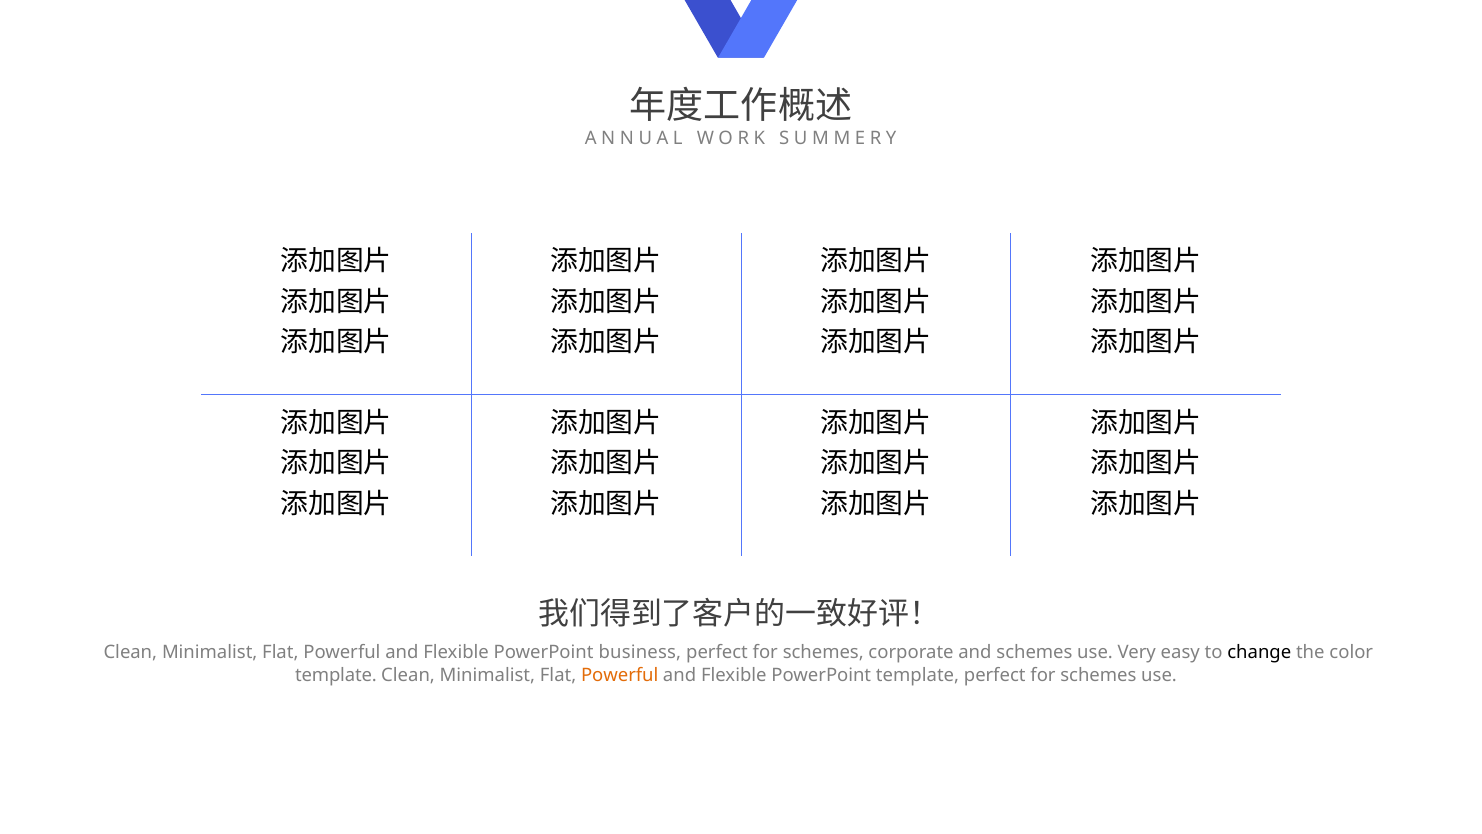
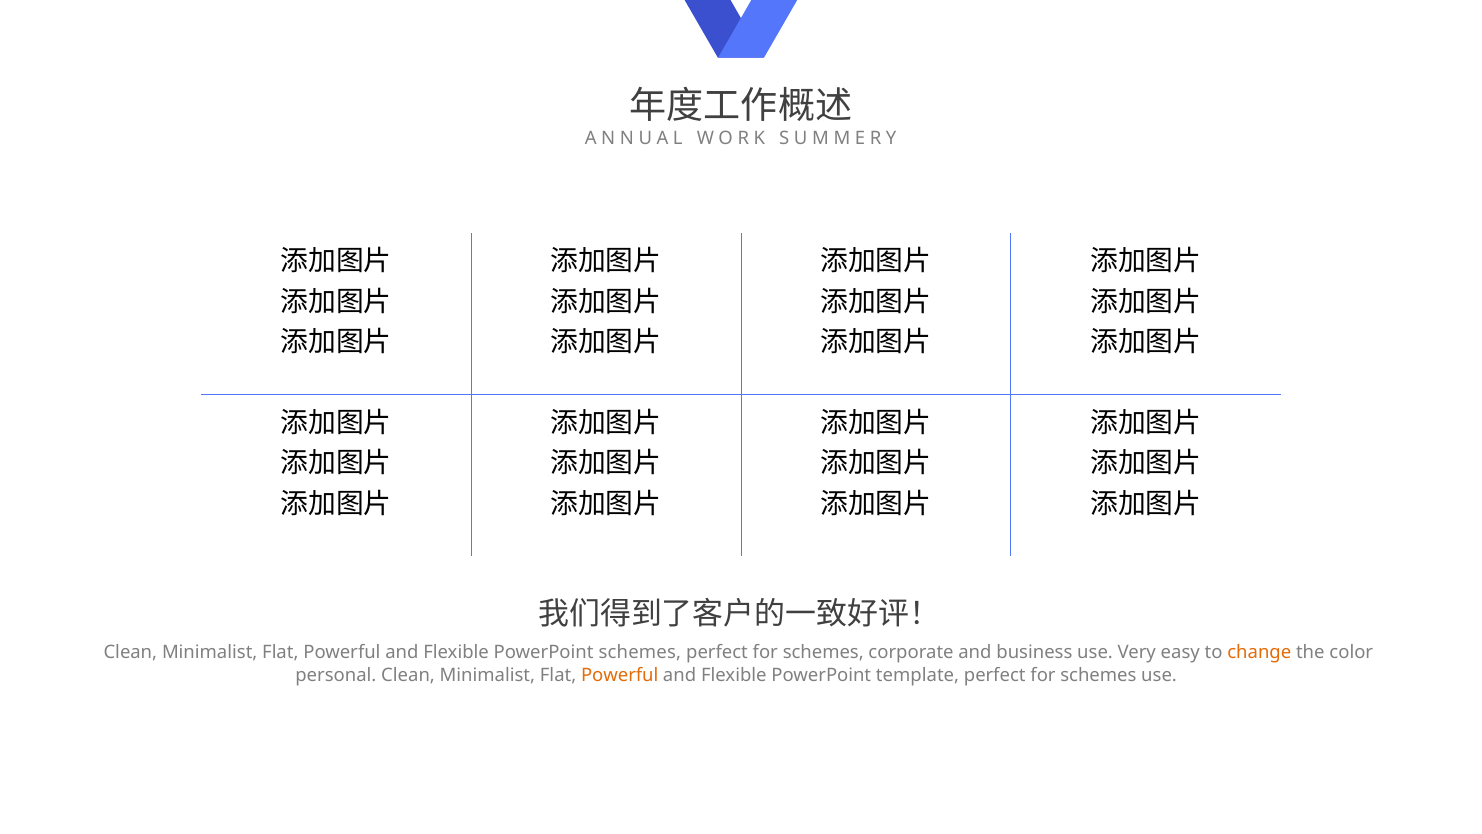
PowerPoint business: business -> schemes
and schemes: schemes -> business
change colour: black -> orange
template at (336, 675): template -> personal
